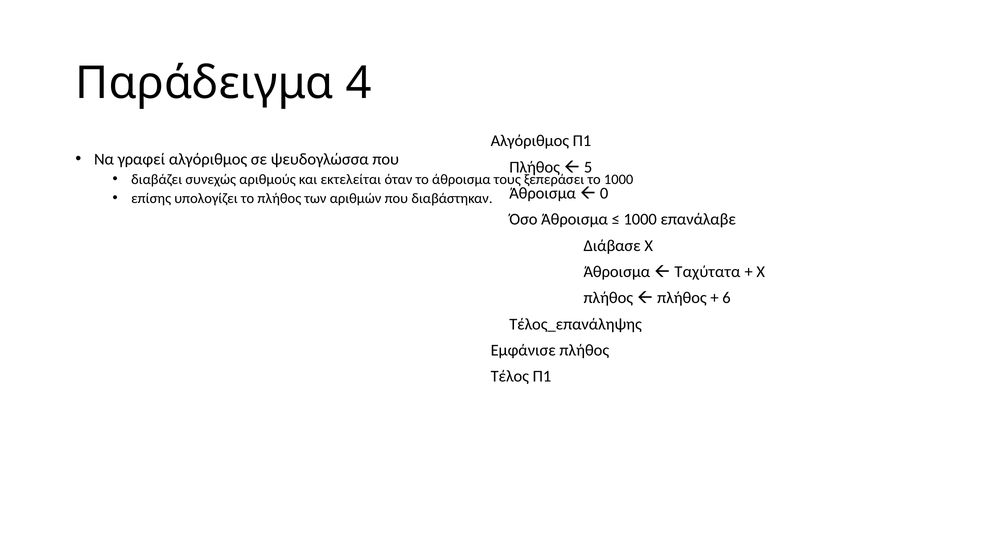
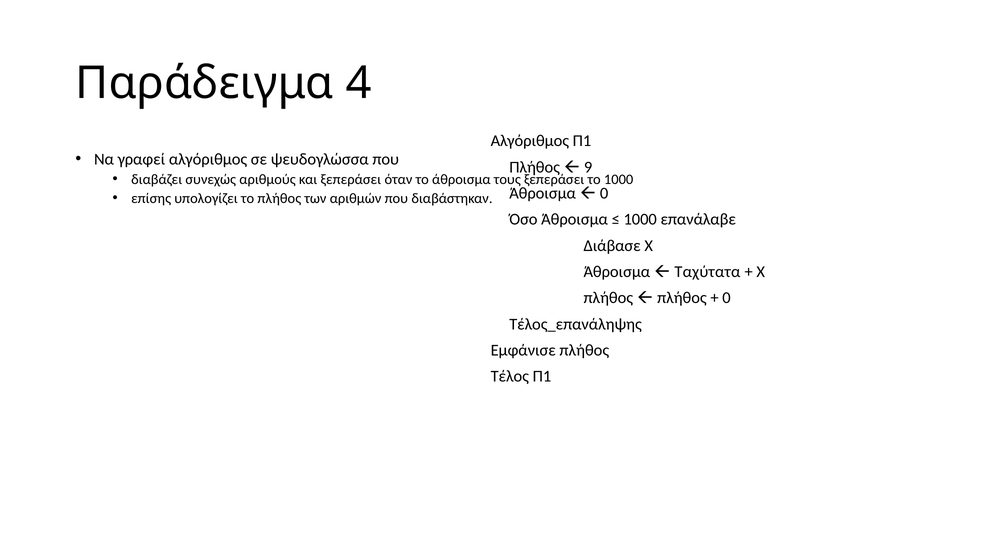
5: 5 -> 9
και εκτελείται: εκτελείται -> ξεπεράσει
6 at (727, 298): 6 -> 0
